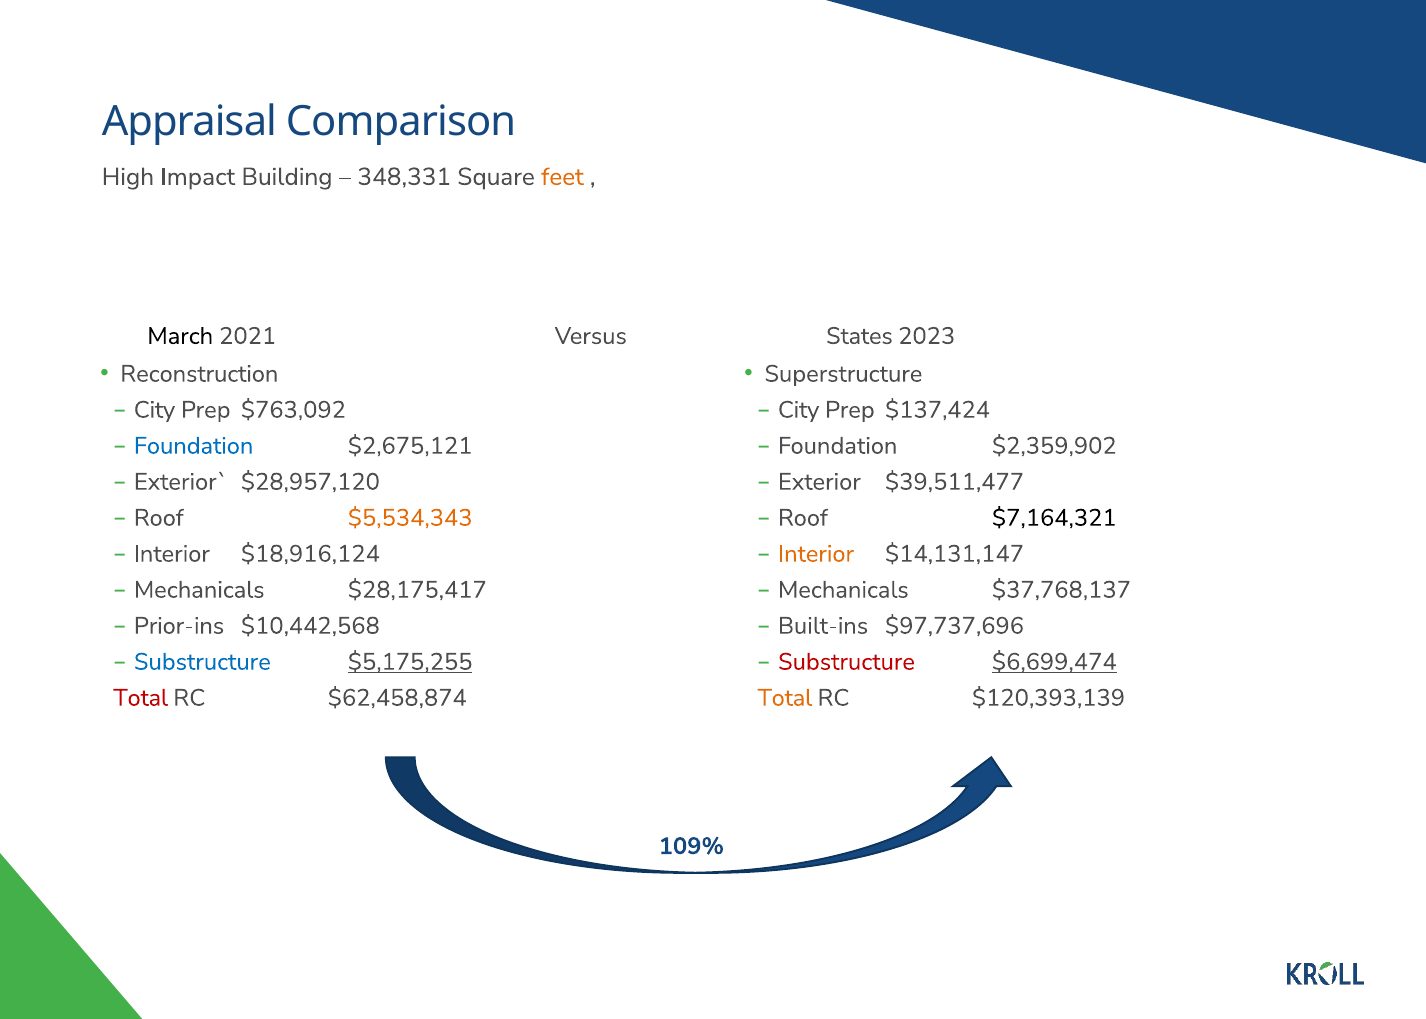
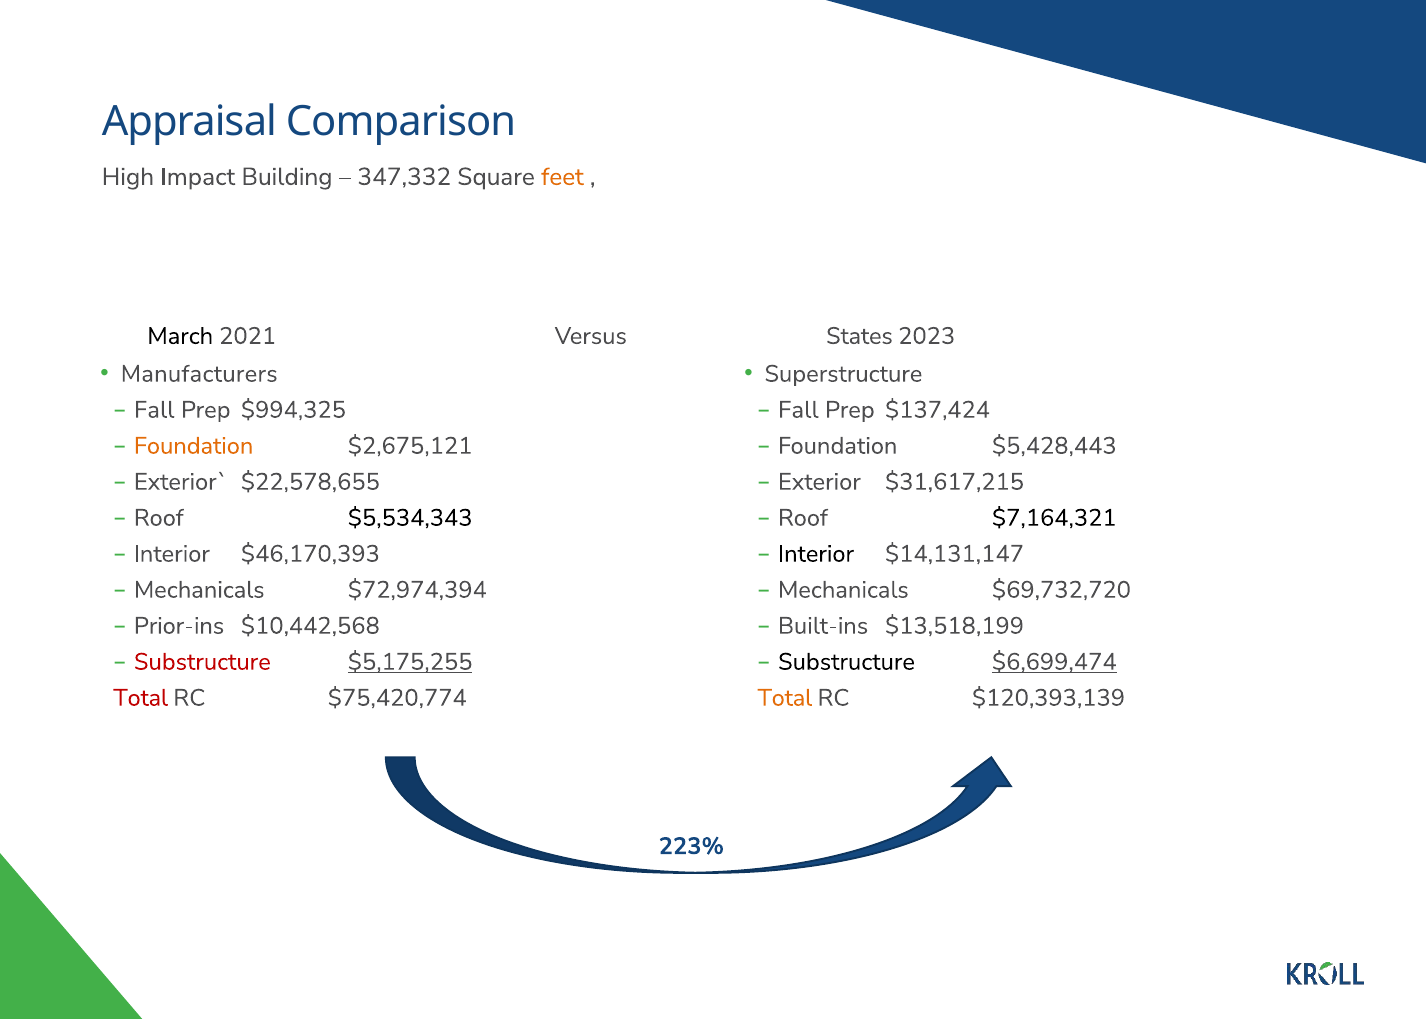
348,331: 348,331 -> 347,332
Reconstruction: Reconstruction -> Manufacturers
City at (154, 410): City -> Fall
$763,092: $763,092 -> $994,325
City at (799, 410): City -> Fall
Foundation at (194, 446) colour: blue -> orange
$2,359,902: $2,359,902 -> $5,428,443
$28,957,120: $28,957,120 -> $22,578,655
$39,511,477: $39,511,477 -> $31,617,215
$5,534,343 colour: orange -> black
$18,916,124: $18,916,124 -> $46,170,393
Interior at (816, 554) colour: orange -> black
$28,175,417: $28,175,417 -> $72,974,394
$37,768,137: $37,768,137 -> $69,732,720
$97,737,696: $97,737,696 -> $13,518,199
Substructure at (202, 662) colour: blue -> red
Substructure at (846, 662) colour: red -> black
$62,458,874: $62,458,874 -> $75,420,774
109%: 109% -> 223%
